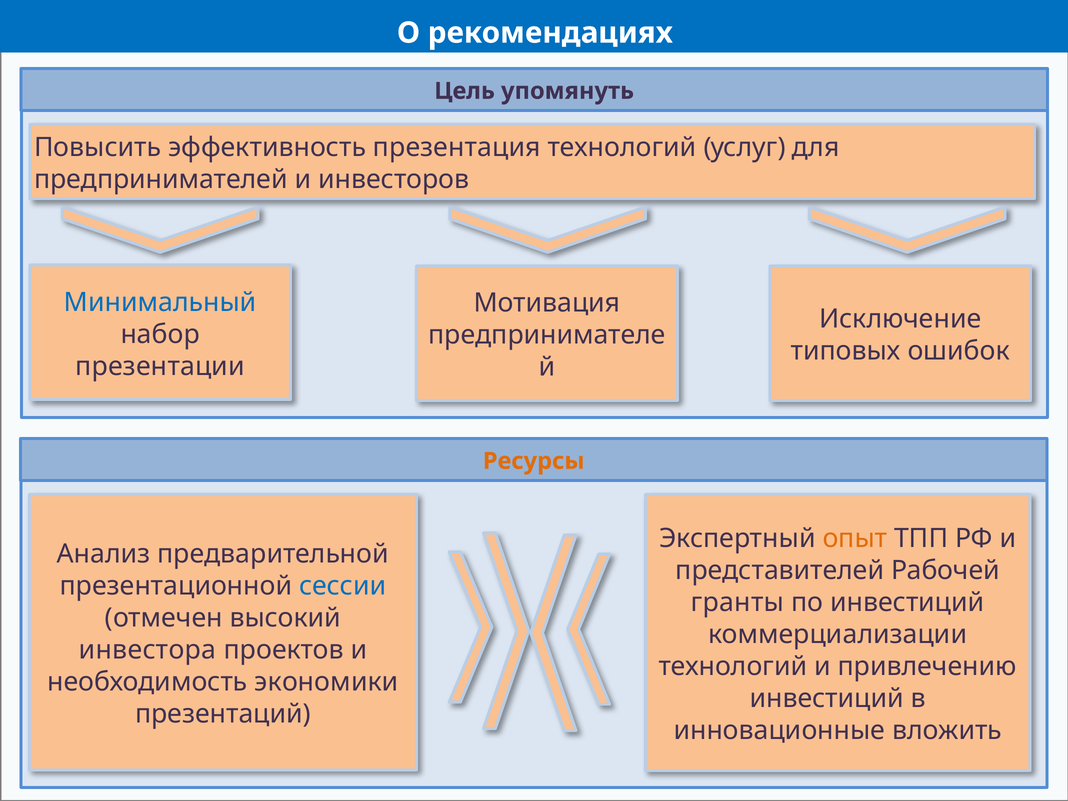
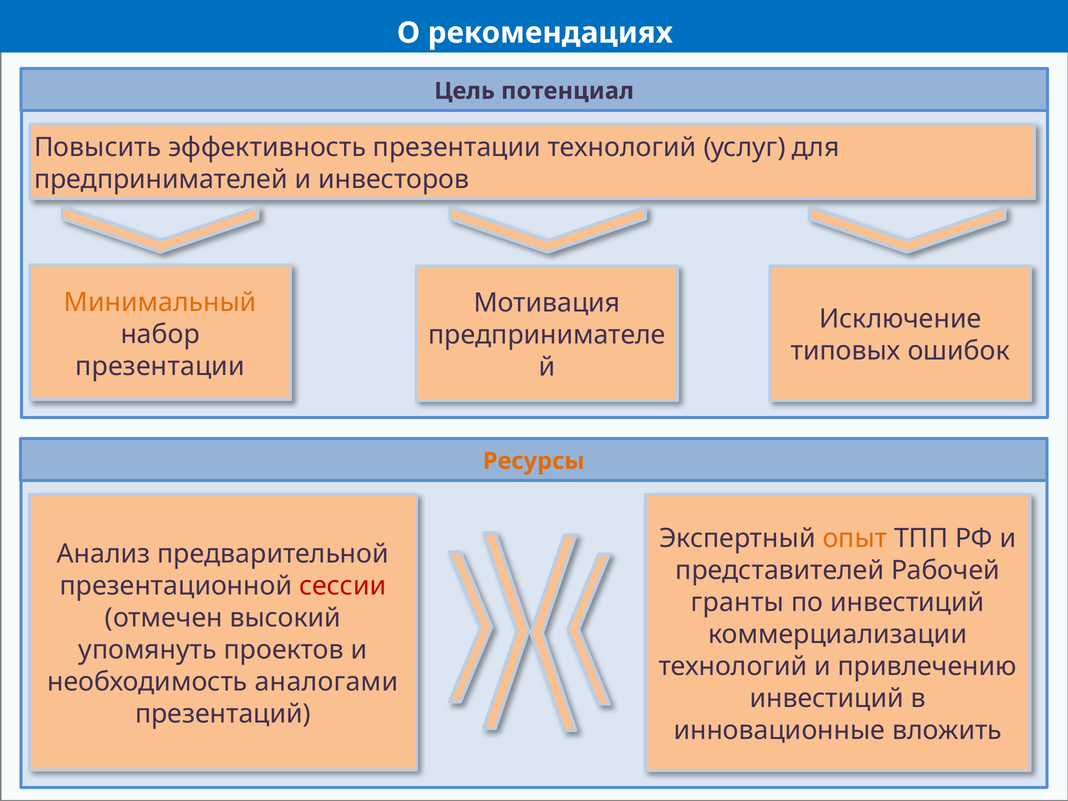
упомянуть: упомянуть -> потенциал
эффективность презентация: презентация -> презентации
Минимальный colour: blue -> orange
сессии colour: blue -> red
инвестора: инвестора -> упомянуть
экономики: экономики -> аналогами
